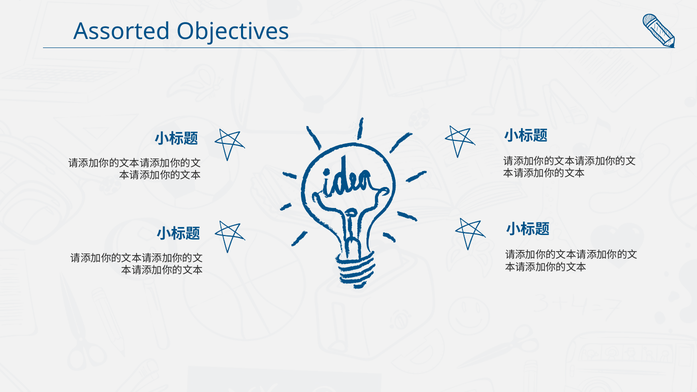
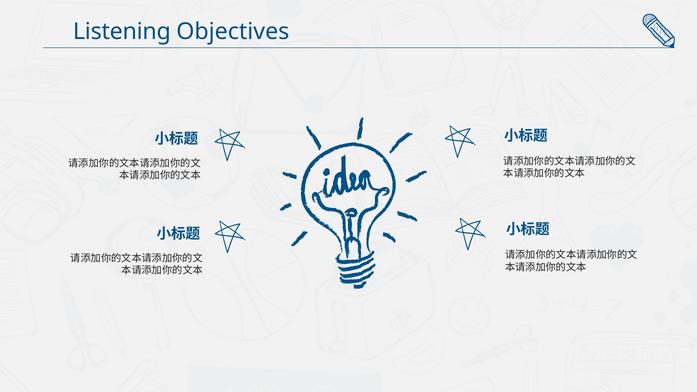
Assorted: Assorted -> Listening
